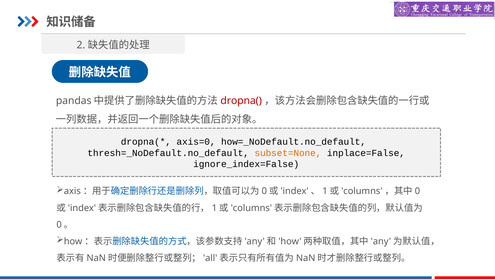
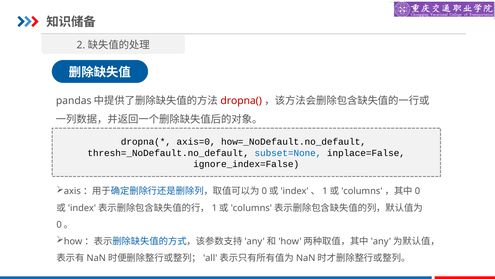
subset=None colour: orange -> blue
